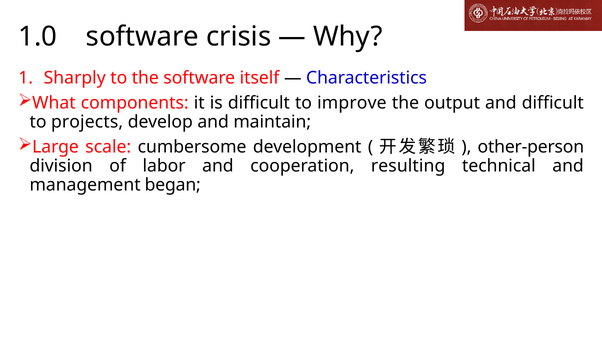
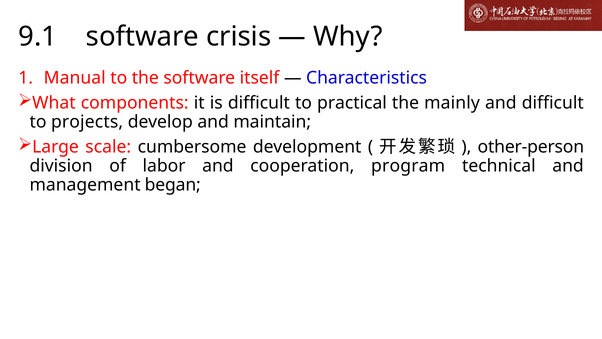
1.0: 1.0 -> 9.1
Sharply: Sharply -> Manual
improve: improve -> practical
output: output -> mainly
resulting: resulting -> program
